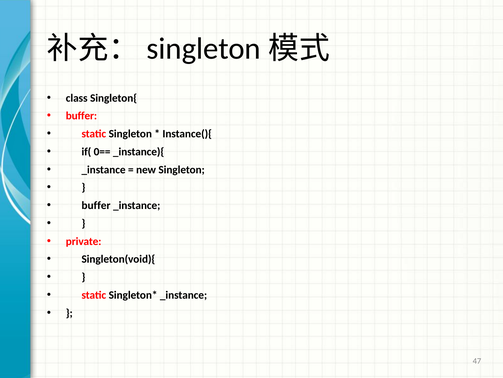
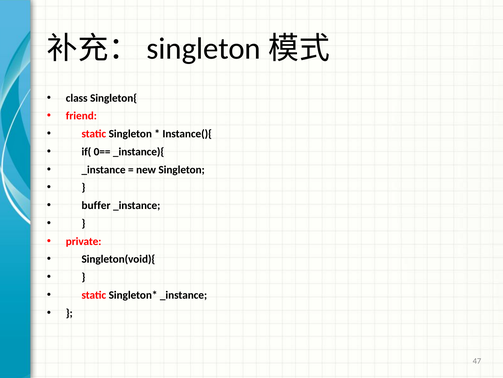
buffer at (81, 116): buffer -> friend
